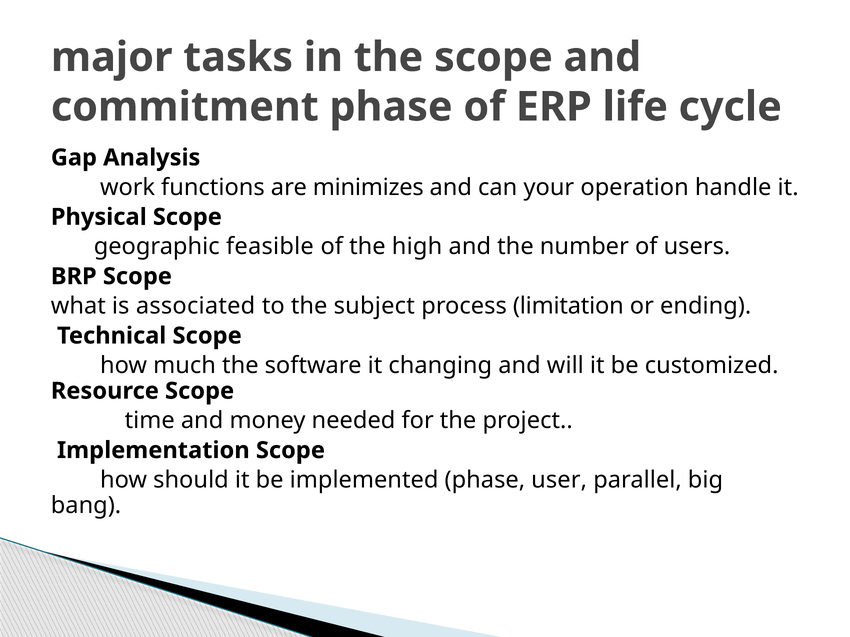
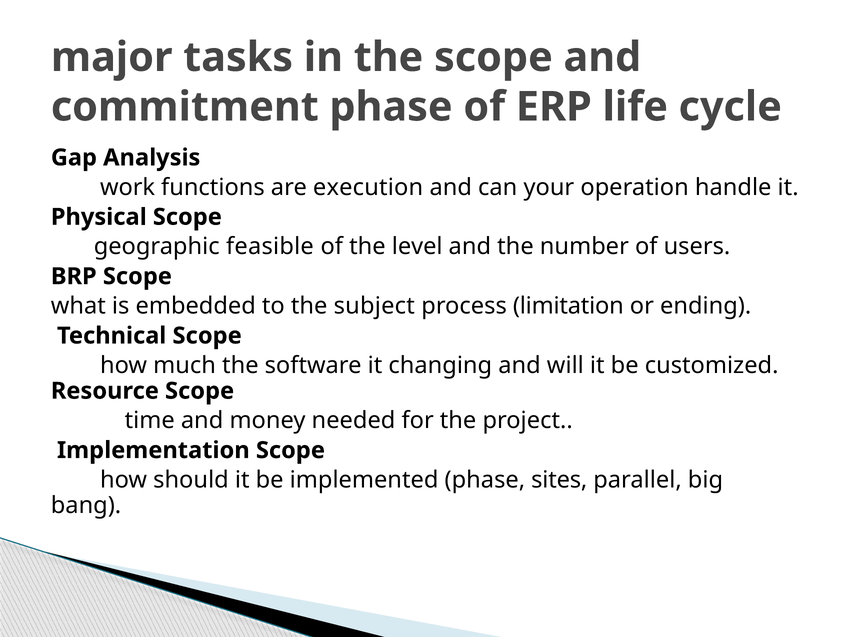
minimizes: minimizes -> execution
high: high -> level
associated: associated -> embedded
user: user -> sites
